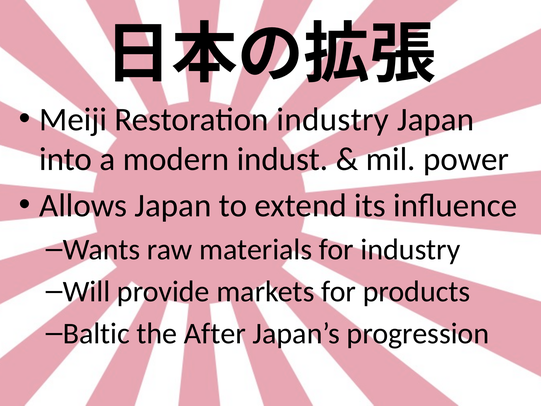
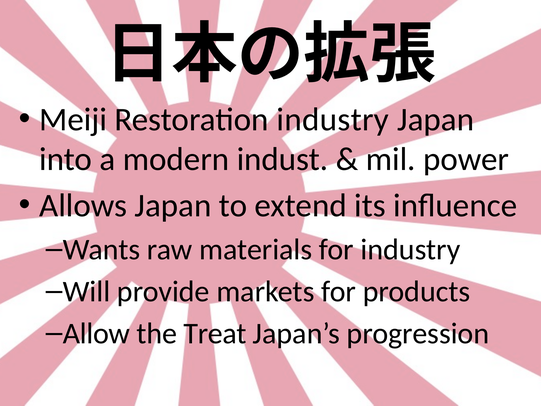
Baltic: Baltic -> Allow
After: After -> Treat
